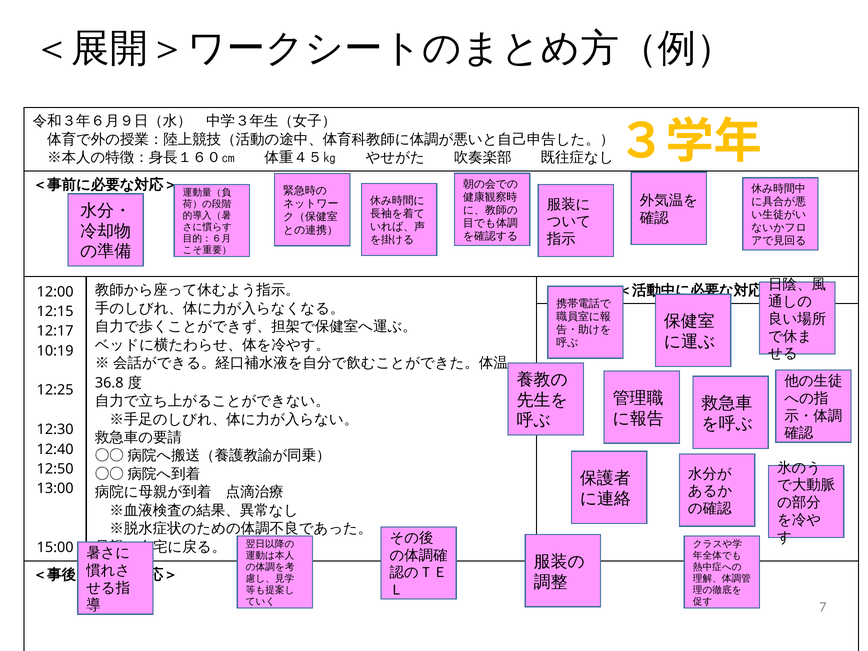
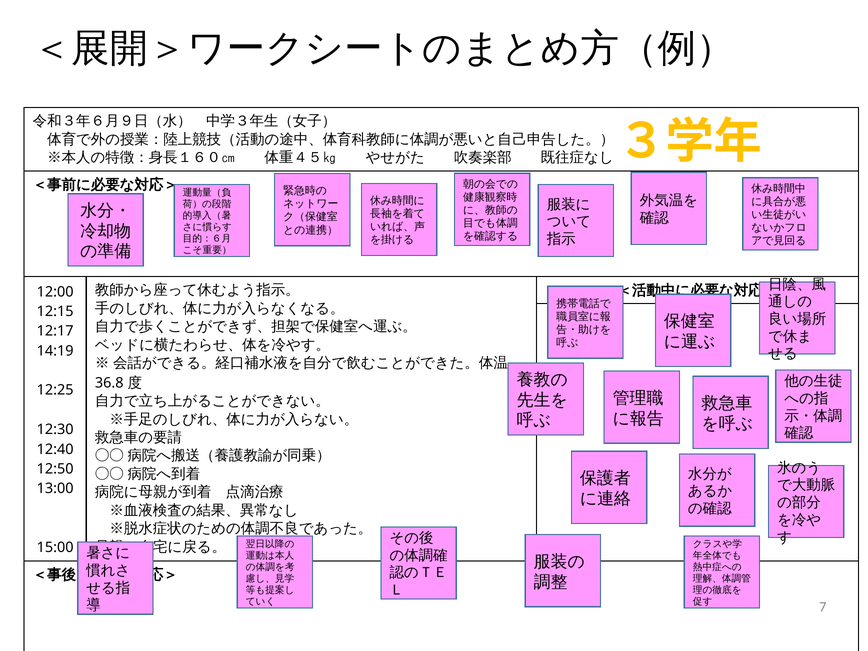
10:19: 10:19 -> 14:19
